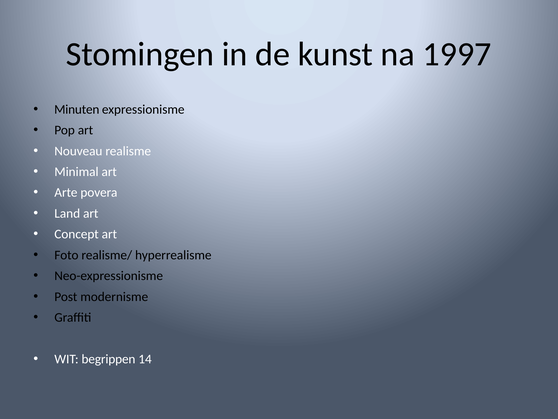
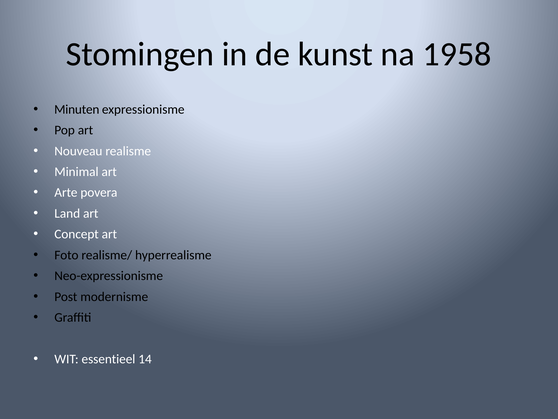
1997: 1997 -> 1958
begrippen: begrippen -> essentieel
